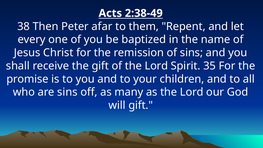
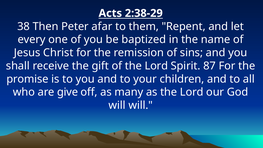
2:38-49: 2:38-49 -> 2:38-29
35: 35 -> 87
are sins: sins -> give
will gift: gift -> will
